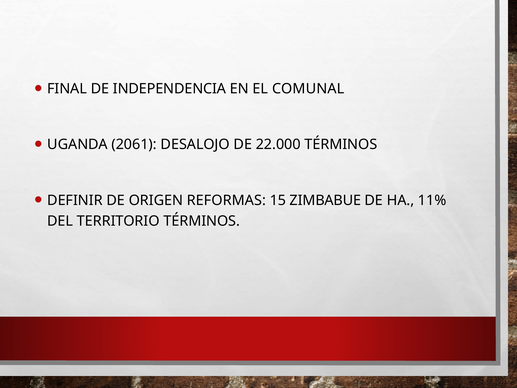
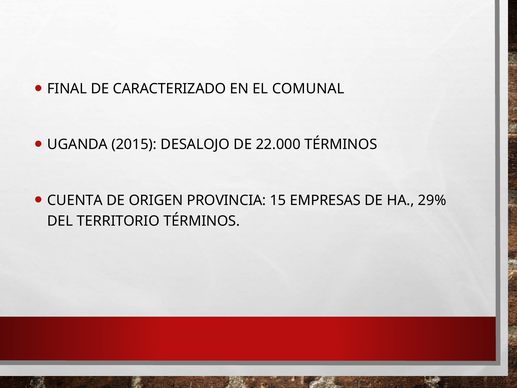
INDEPENDENCIA: INDEPENDENCIA -> CARACTERIZADO
2061: 2061 -> 2015
DEFINIR: DEFINIR -> CUENTA
REFORMAS: REFORMAS -> PROVINCIA
ZIMBABUE: ZIMBABUE -> EMPRESAS
11%: 11% -> 29%
